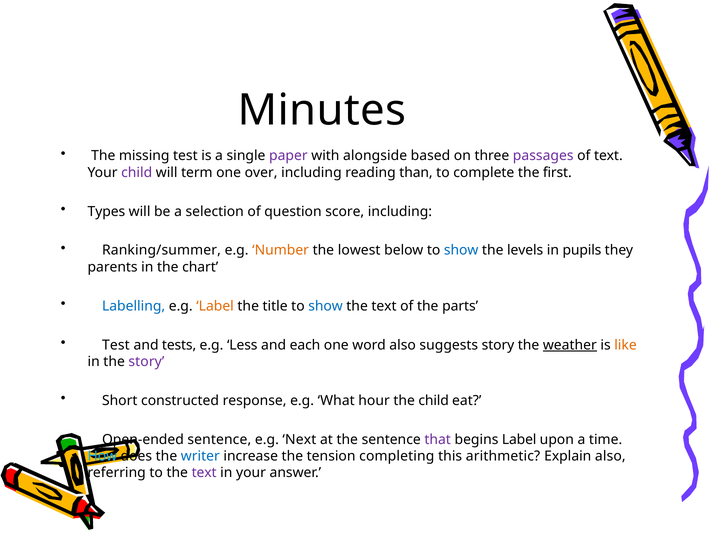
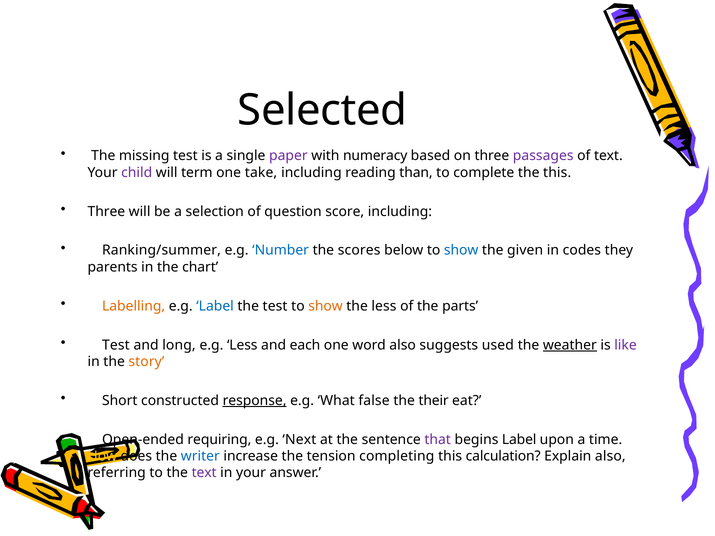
Minutes: Minutes -> Selected
alongside: alongside -> numeracy
over: over -> take
the first: first -> this
Types at (106, 212): Types -> Three
Number colour: orange -> blue
lowest: lowest -> scores
levels: levels -> given
pupils: pupils -> codes
Labelling colour: blue -> orange
Label at (215, 306) colour: orange -> blue
the title: title -> test
show at (326, 306) colour: blue -> orange
text at (384, 306): text -> less
tests: tests -> long
suggests story: story -> used
like colour: orange -> purple
story at (146, 362) colour: purple -> orange
response underline: none -> present
hour: hour -> false
the child: child -> their
Open-ended sentence: sentence -> requiring
How colour: light blue -> yellow
arithmetic: arithmetic -> calculation
